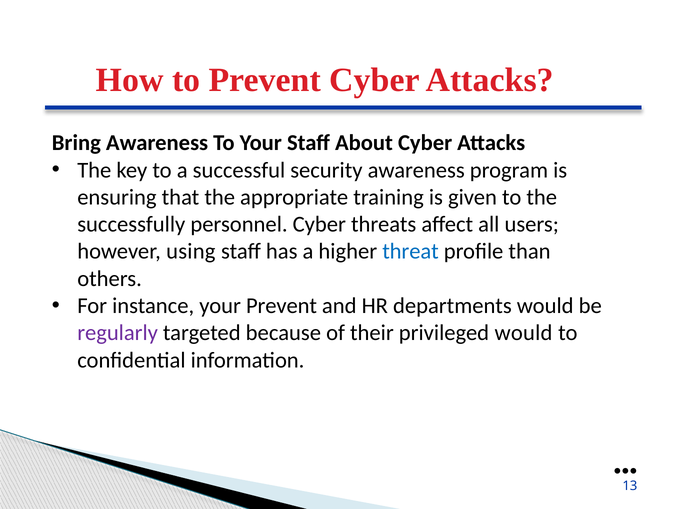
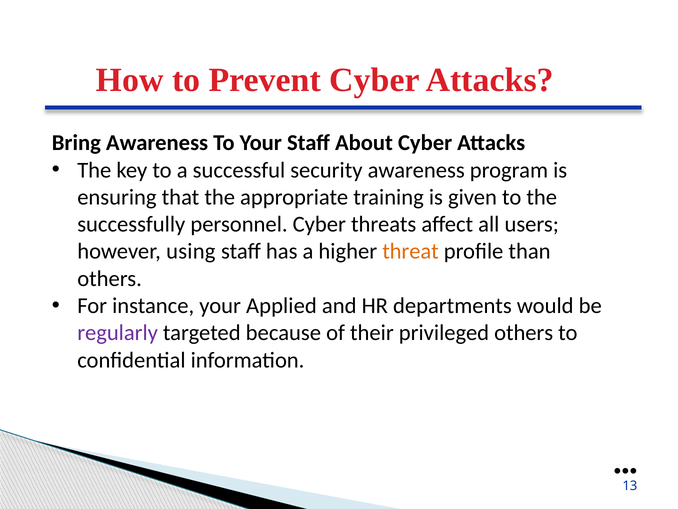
threat colour: blue -> orange
your Prevent: Prevent -> Applied
privileged would: would -> others
